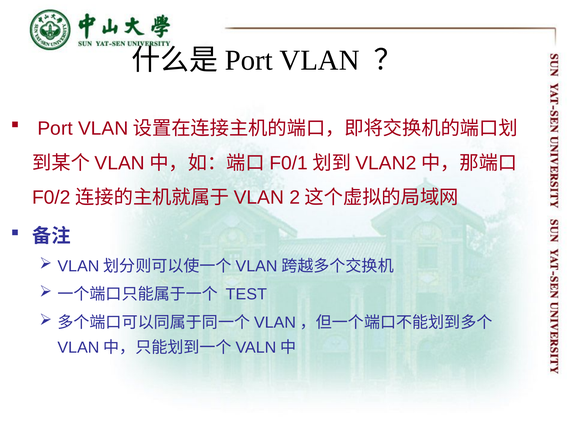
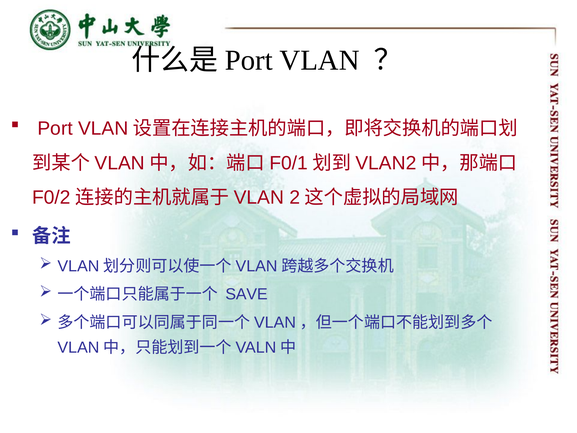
TEST: TEST -> SAVE
